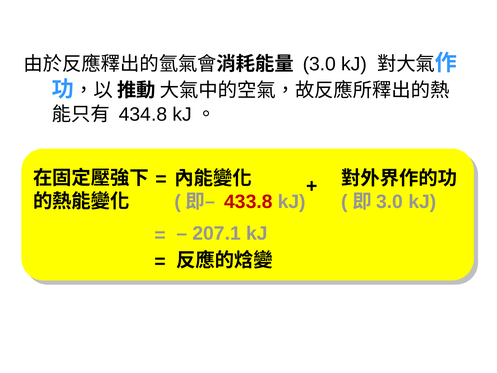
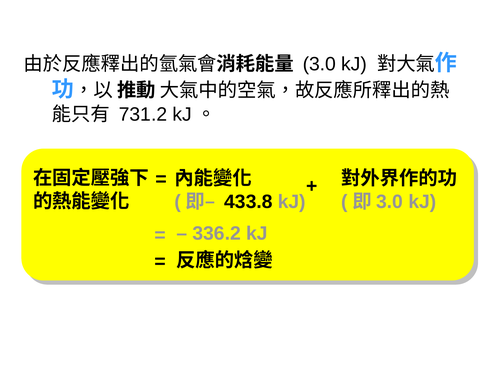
434.8: 434.8 -> 731.2
433.8 colour: red -> black
207.1: 207.1 -> 336.2
